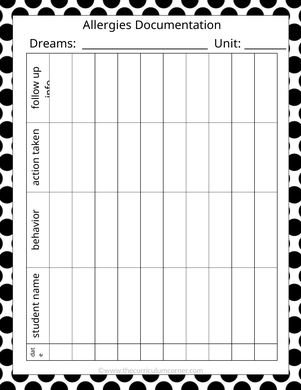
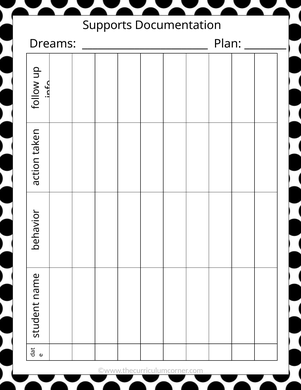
Allergies: Allergies -> Supports
Unit: Unit -> Plan
